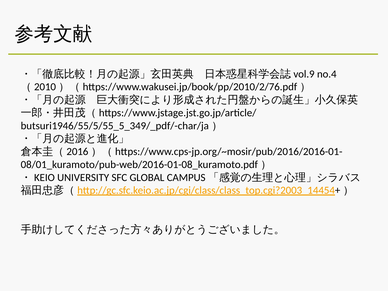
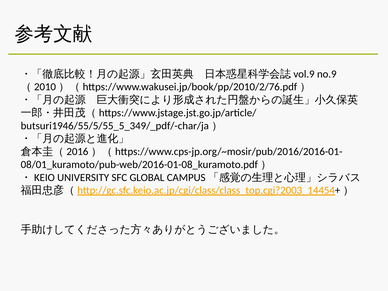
no.4: no.4 -> no.9
